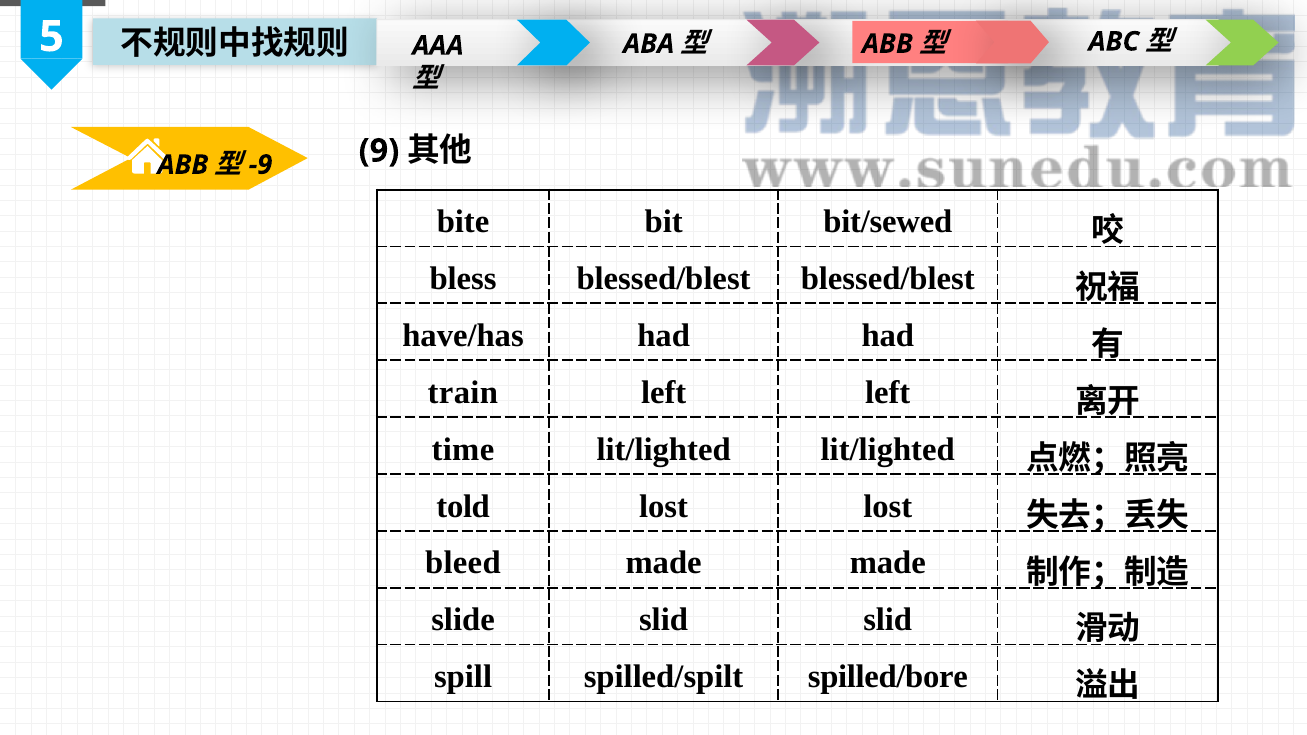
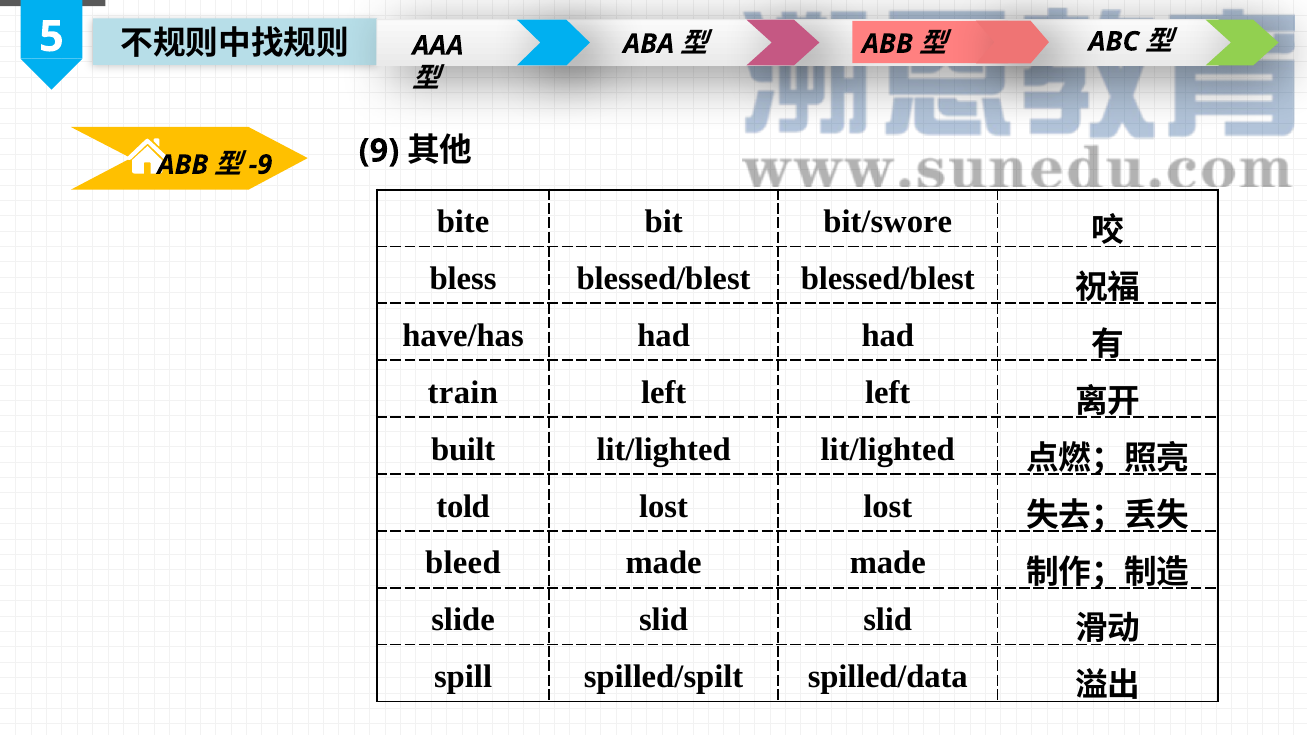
bit/sewed: bit/sewed -> bit/swore
time: time -> built
spilled/bore: spilled/bore -> spilled/data
